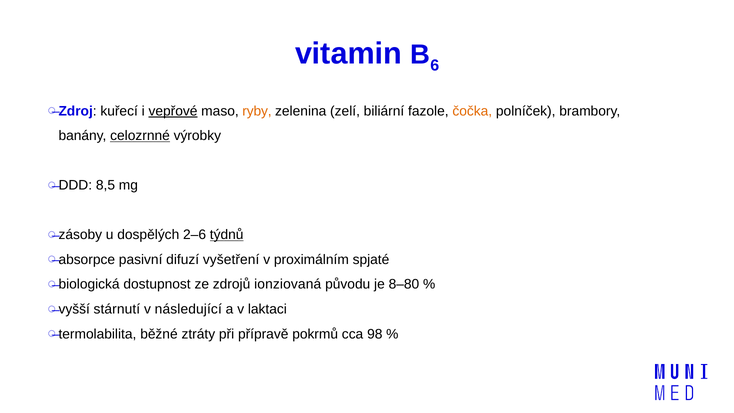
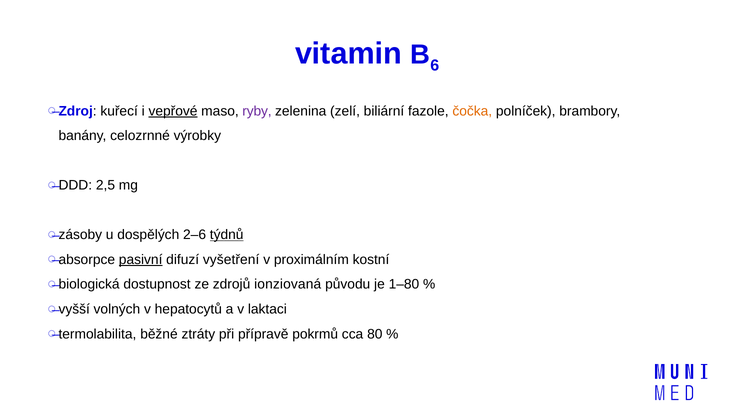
ryby colour: orange -> purple
celozrnné underline: present -> none
8,5: 8,5 -> 2,5
pasivní underline: none -> present
spjaté: spjaté -> kostní
8–80: 8–80 -> 1–80
stárnutí: stárnutí -> volných
následující: následující -> hepatocytů
98: 98 -> 80
